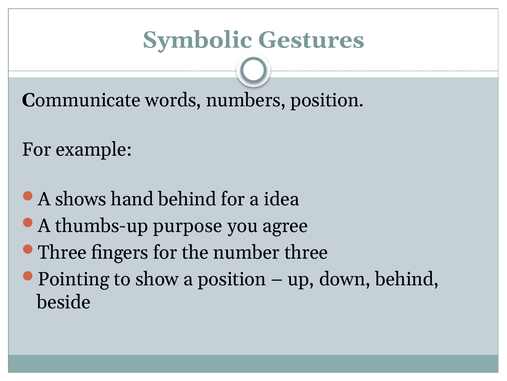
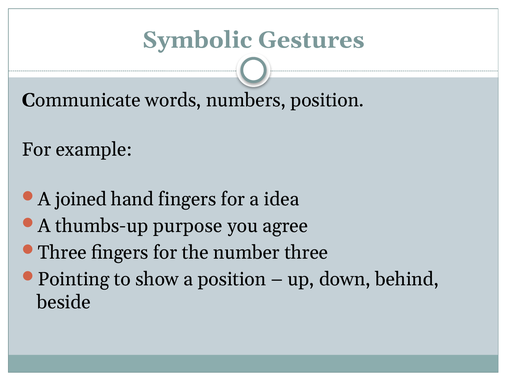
shows: shows -> joined
hand behind: behind -> fingers
